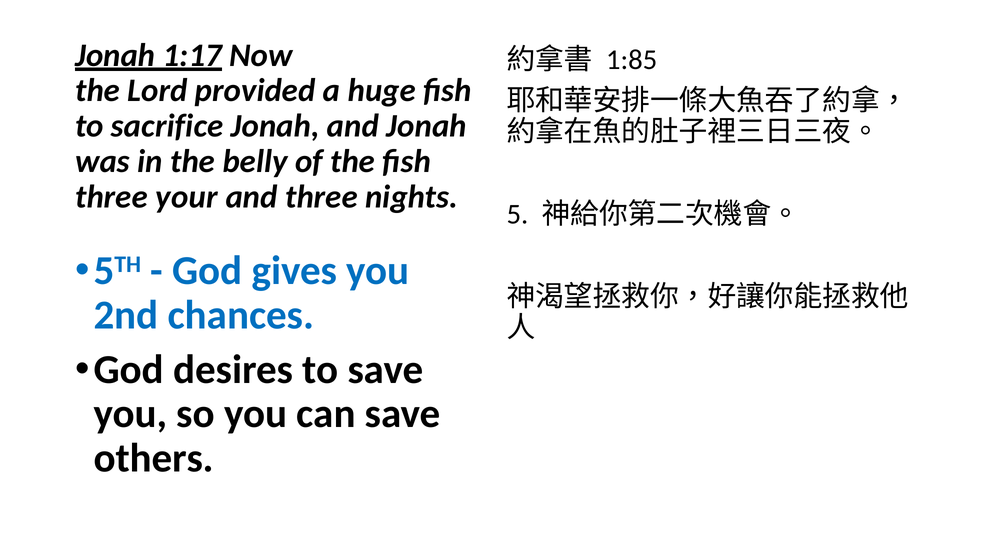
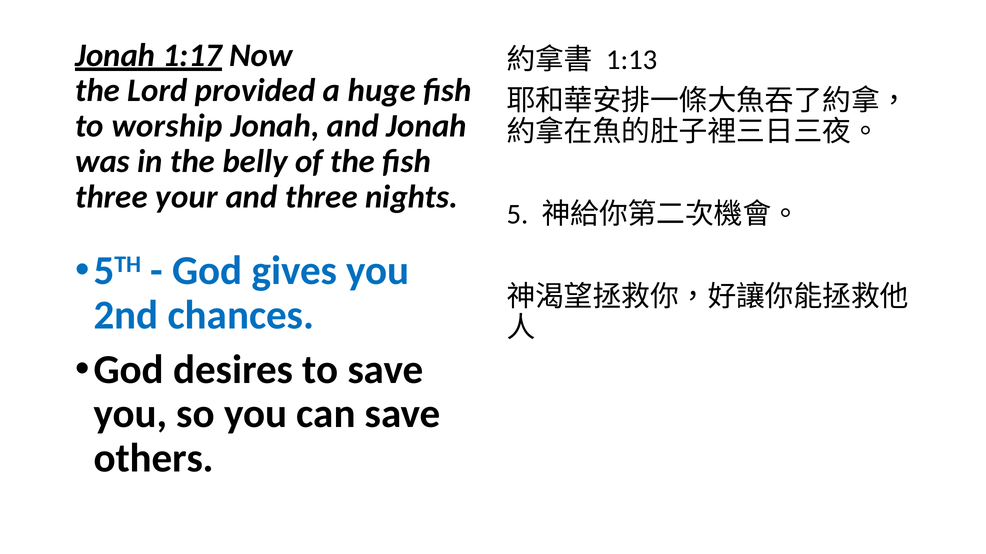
1:85: 1:85 -> 1:13
sacrifice: sacrifice -> worship
